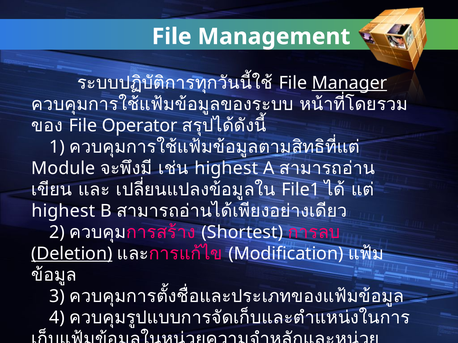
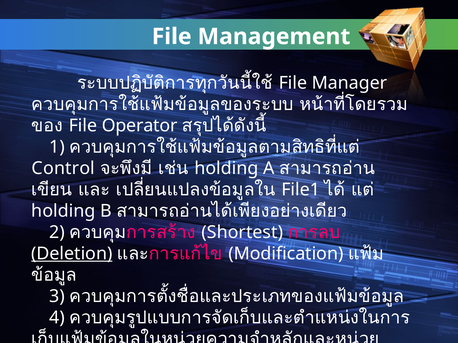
Manager underline: present -> none
Module: Module -> Control
highest at (226, 168): highest -> holding
highest at (63, 211): highest -> holding
